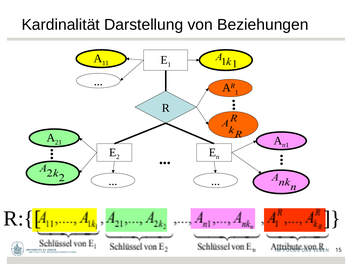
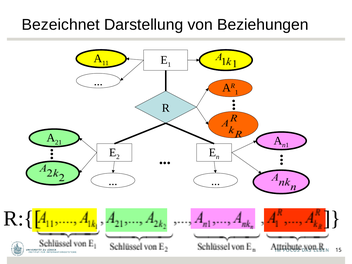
Kardinalität: Kardinalität -> Bezeichnet
